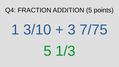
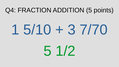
3/10: 3/10 -> 5/10
7/75: 7/75 -> 7/70
1/3: 1/3 -> 1/2
